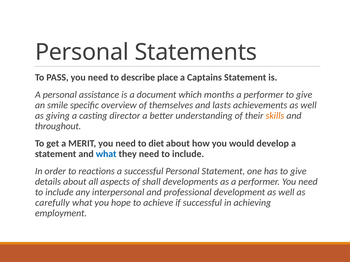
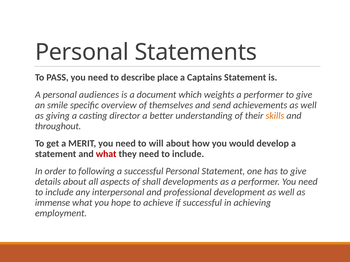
assistance: assistance -> audiences
months: months -> weights
lasts: lasts -> send
diet: diet -> will
what at (106, 154) colour: blue -> red
reactions: reactions -> following
carefully: carefully -> immense
